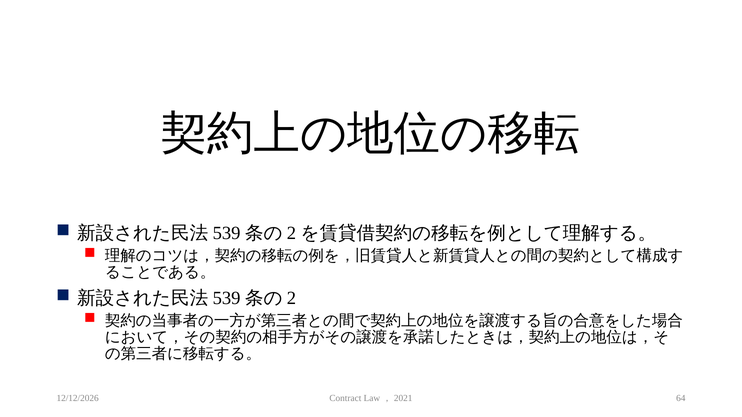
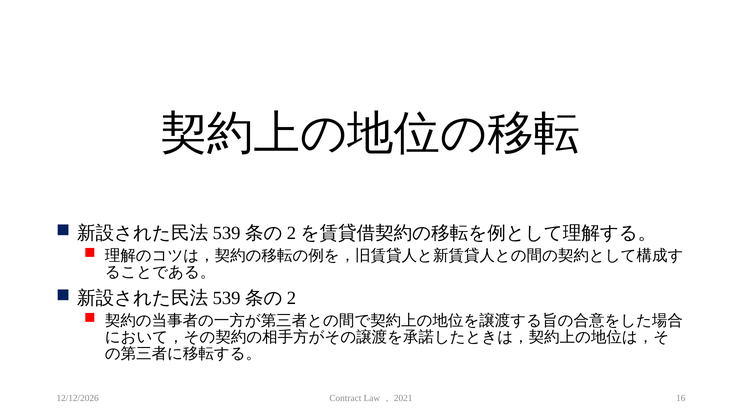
64: 64 -> 16
